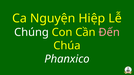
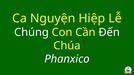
Đến colour: pink -> white
